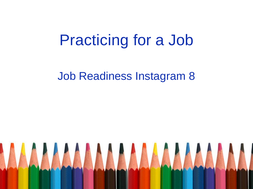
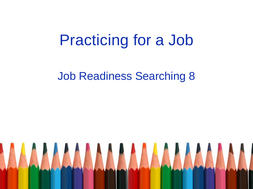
Instagram: Instagram -> Searching
